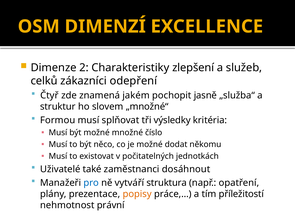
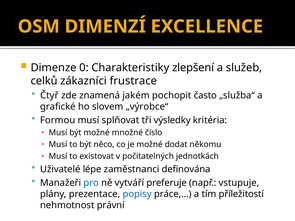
2: 2 -> 0
odepření: odepření -> frustrace
jasně: jasně -> často
struktur: struktur -> grafické
„množné“: „množné“ -> „výrobce“
také: také -> lépe
dosáhnout: dosáhnout -> definována
struktura: struktura -> preferuje
opatření: opatření -> vstupuje
popisy colour: orange -> blue
